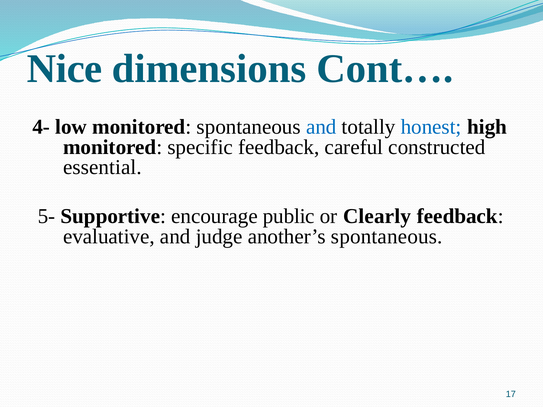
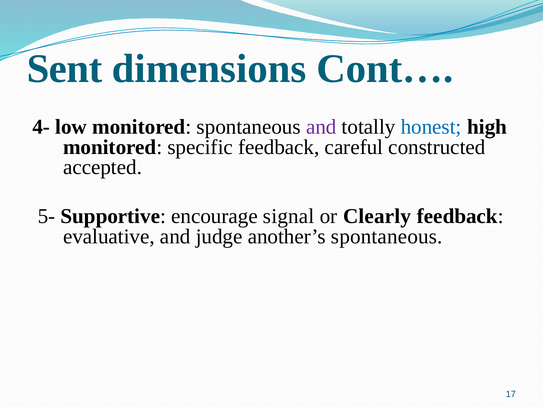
Nice: Nice -> Sent
and at (321, 127) colour: blue -> purple
essential: essential -> accepted
public: public -> signal
